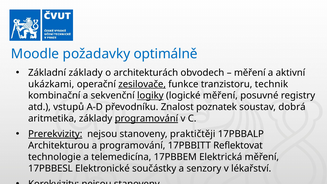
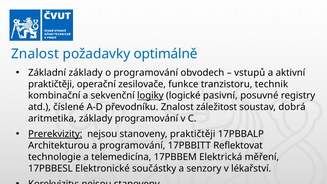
Moodle at (35, 54): Moodle -> Znalost
o architekturách: architekturách -> programování
měření at (250, 73): měření -> vstupů
ukázkami at (51, 84): ukázkami -> praktičtěji
zesilovače underline: present -> none
logické měření: měření -> pasivní
vstupů: vstupů -> číslené
poznatek: poznatek -> záležitost
programování at (146, 118) underline: present -> none
